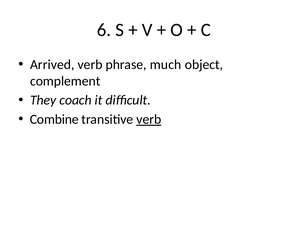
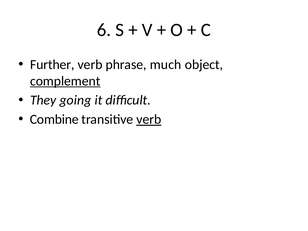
Arrived: Arrived -> Further
complement underline: none -> present
coach: coach -> going
